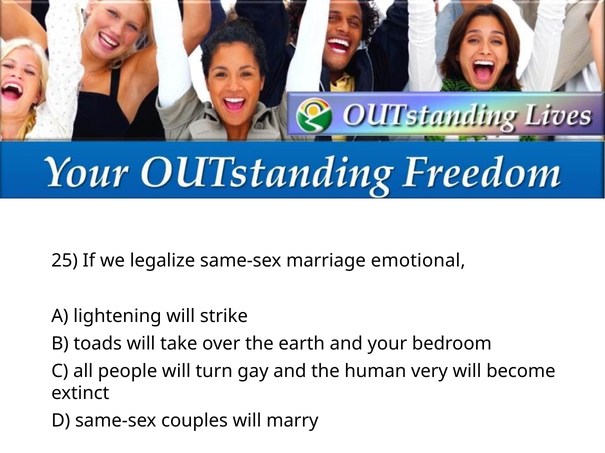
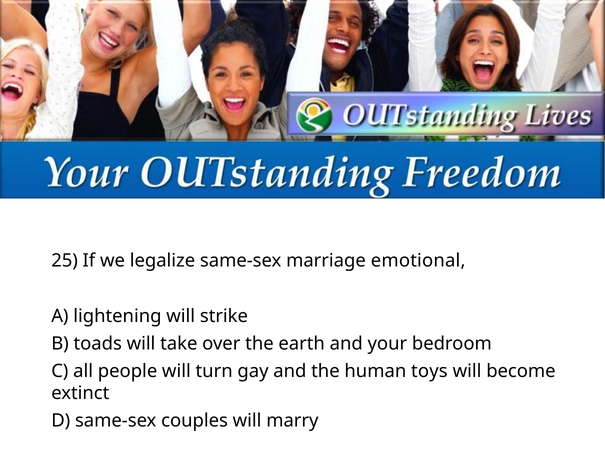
very: very -> toys
